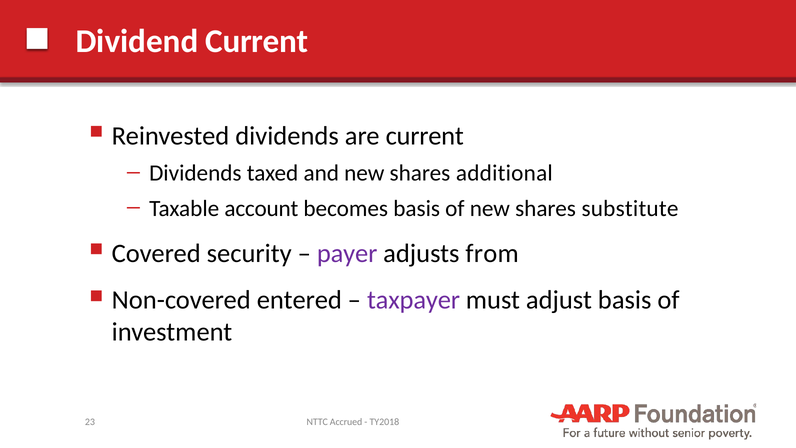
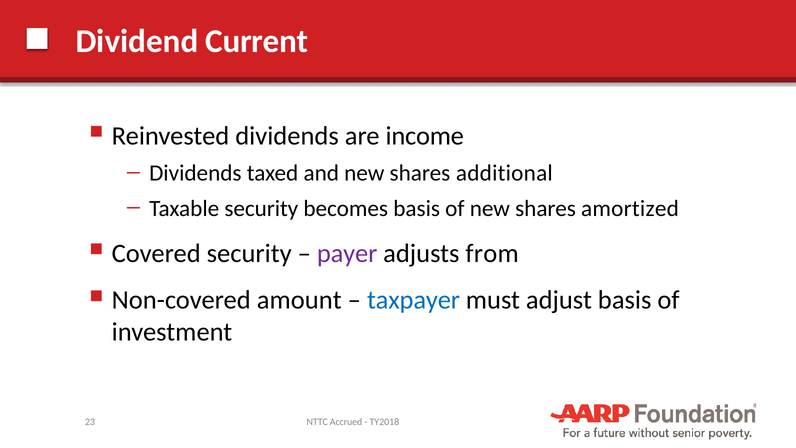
are current: current -> income
Taxable account: account -> security
substitute: substitute -> amortized
entered: entered -> amount
taxpayer colour: purple -> blue
